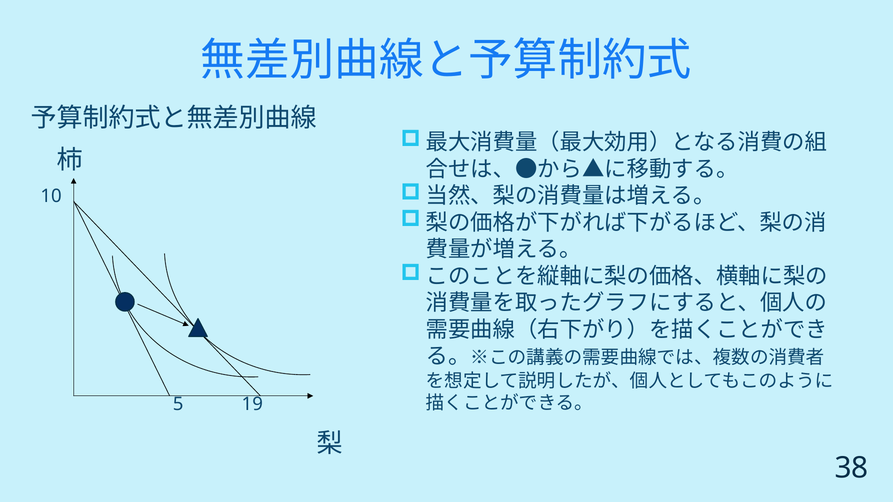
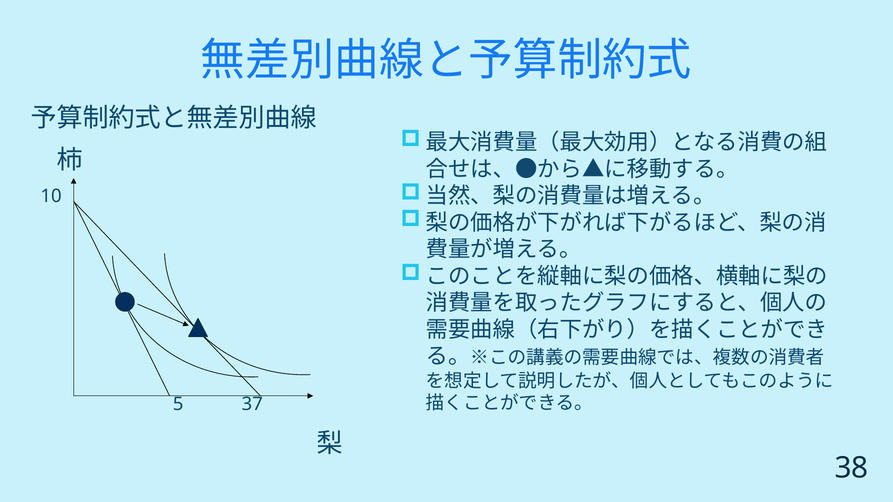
19: 19 -> 37
